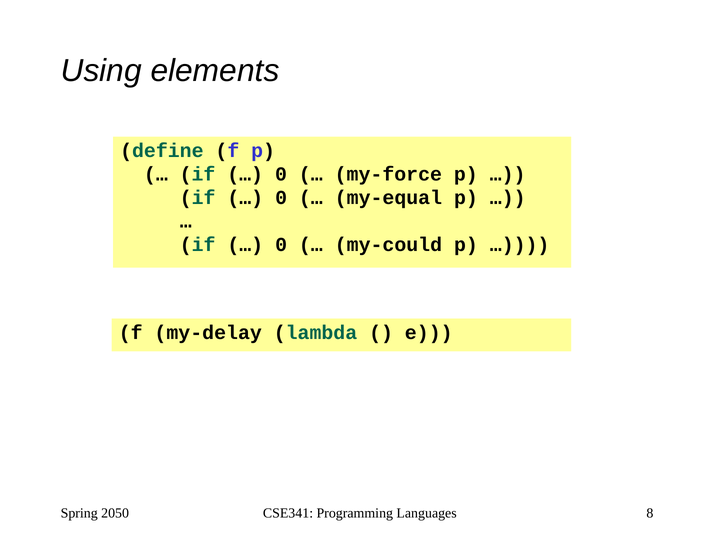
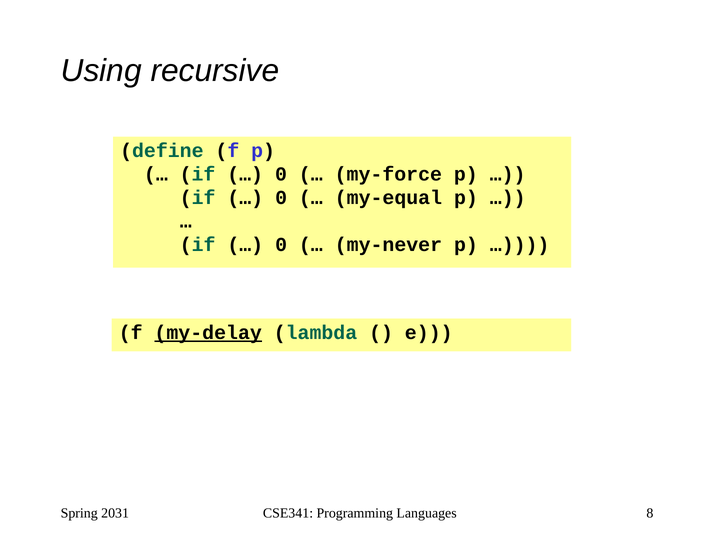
elements: elements -> recursive
my-could: my-could -> my-never
my-delay underline: none -> present
2050: 2050 -> 2031
